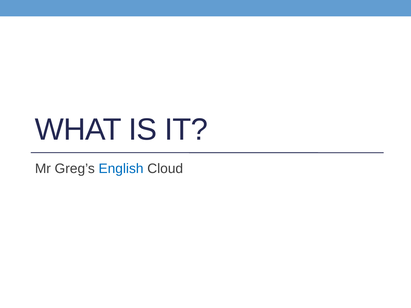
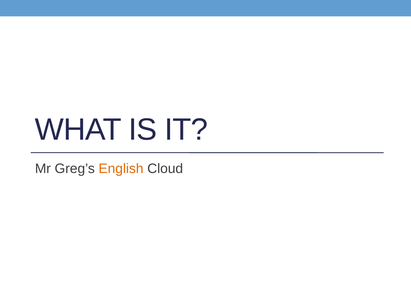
English colour: blue -> orange
